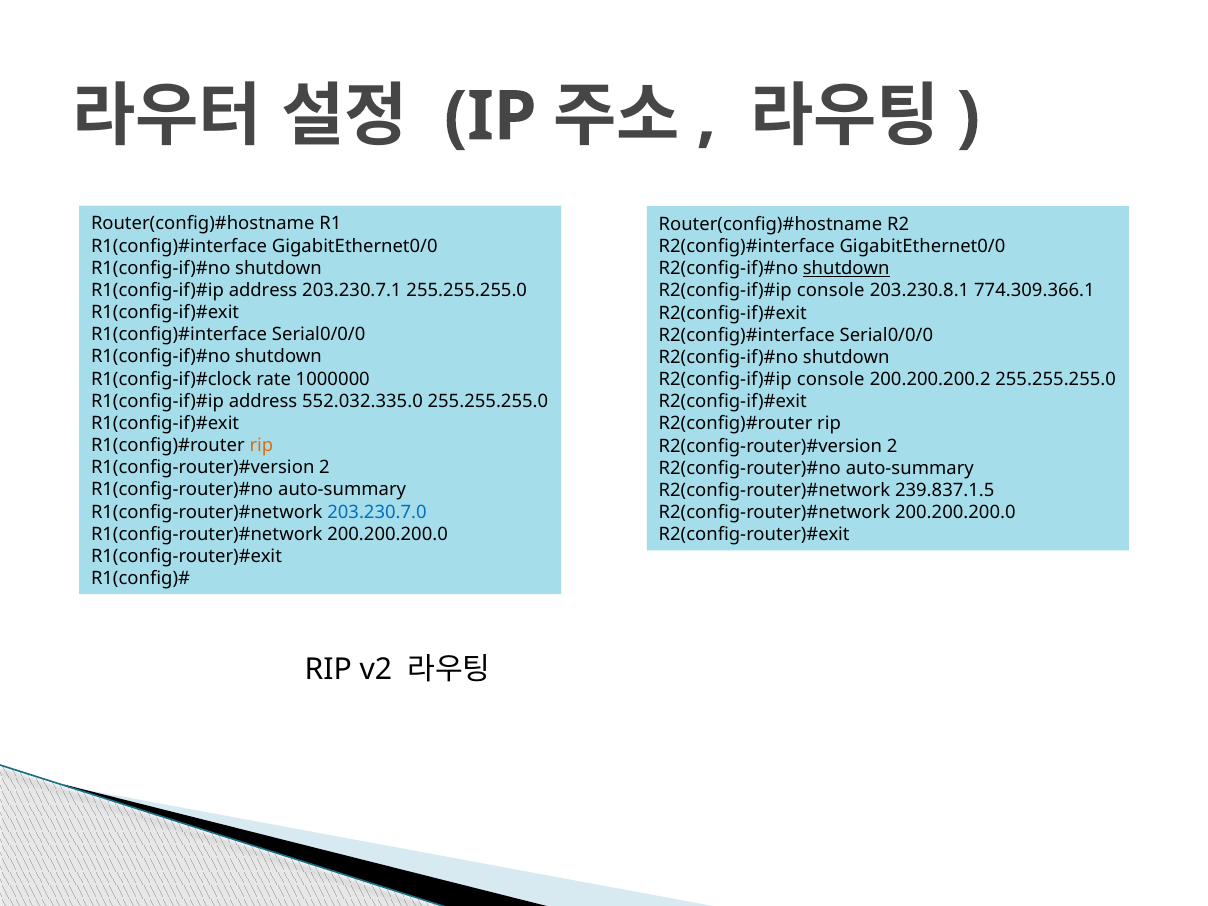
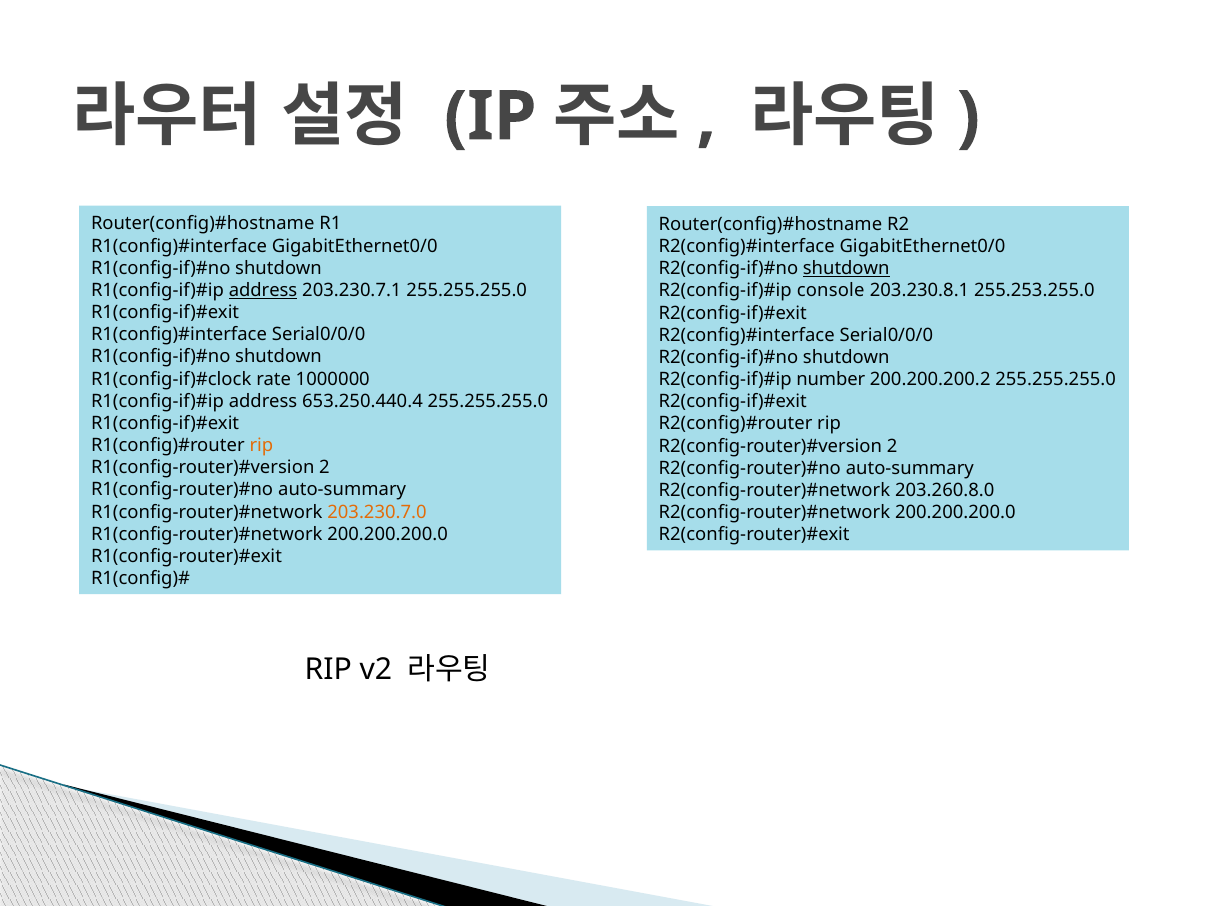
address at (263, 290) underline: none -> present
774.309.366.1: 774.309.366.1 -> 255.253.255.0
console at (831, 379): console -> number
552.032.335.0: 552.032.335.0 -> 653.250.440.4
239.837.1.5: 239.837.1.5 -> 203.260.8.0
203.230.7.0 colour: blue -> orange
